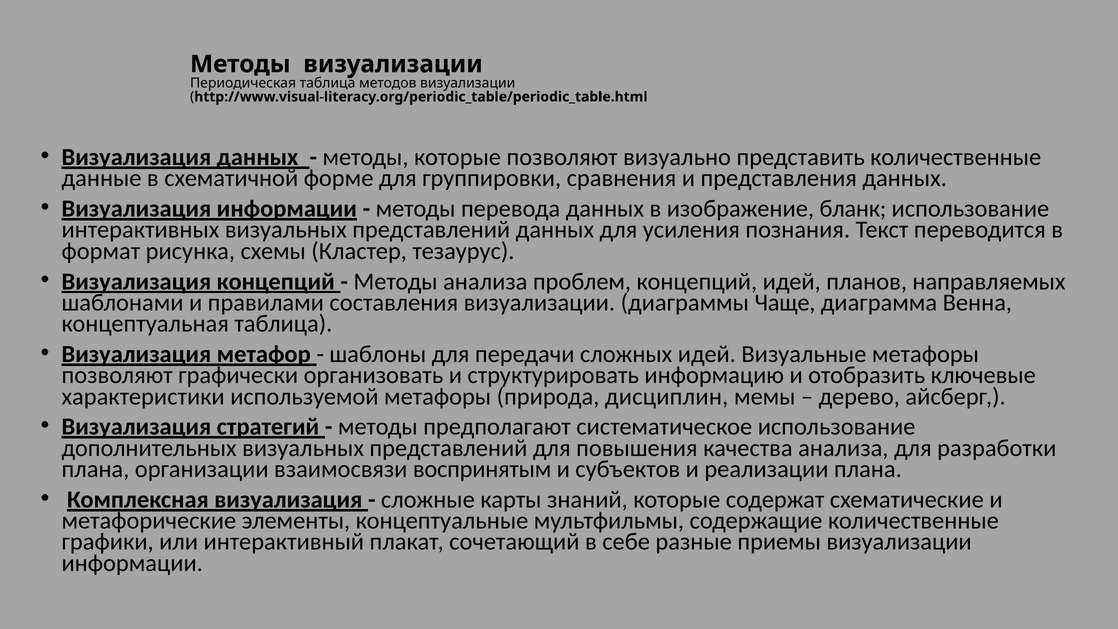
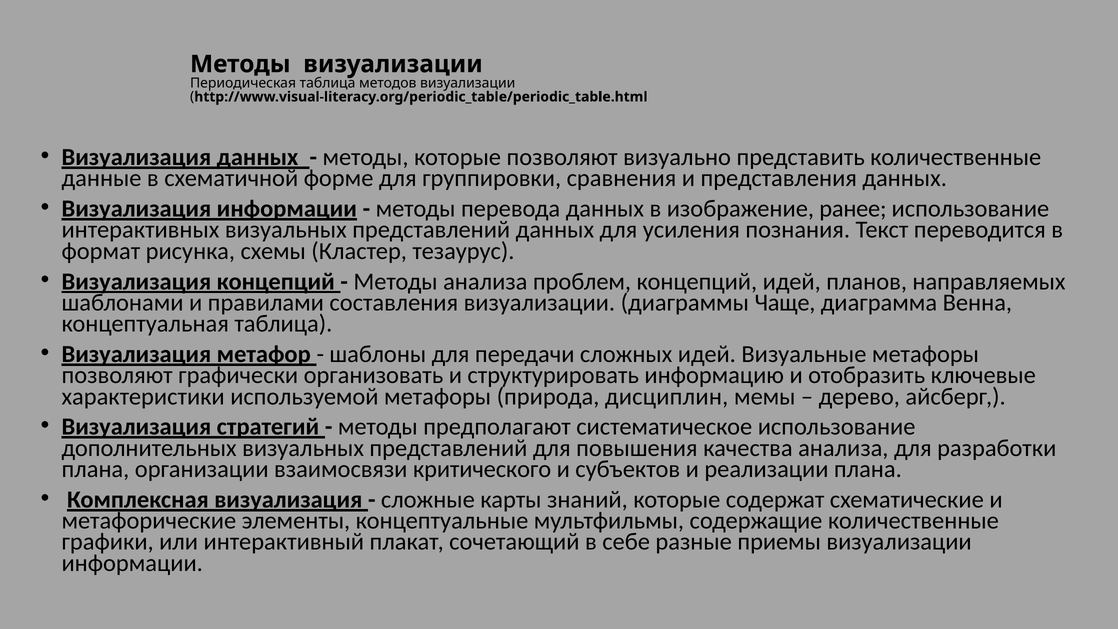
бланк: бланк -> ранее
воспринятым: воспринятым -> критического
